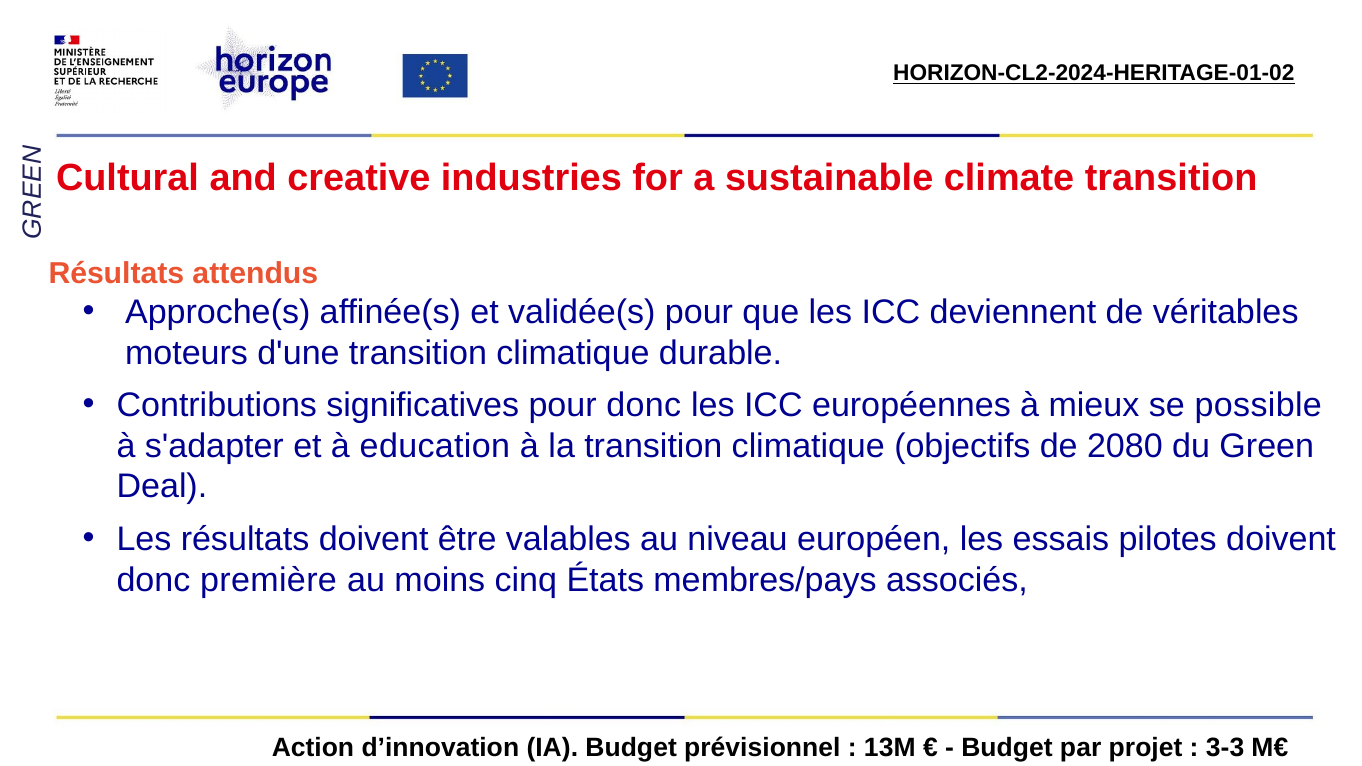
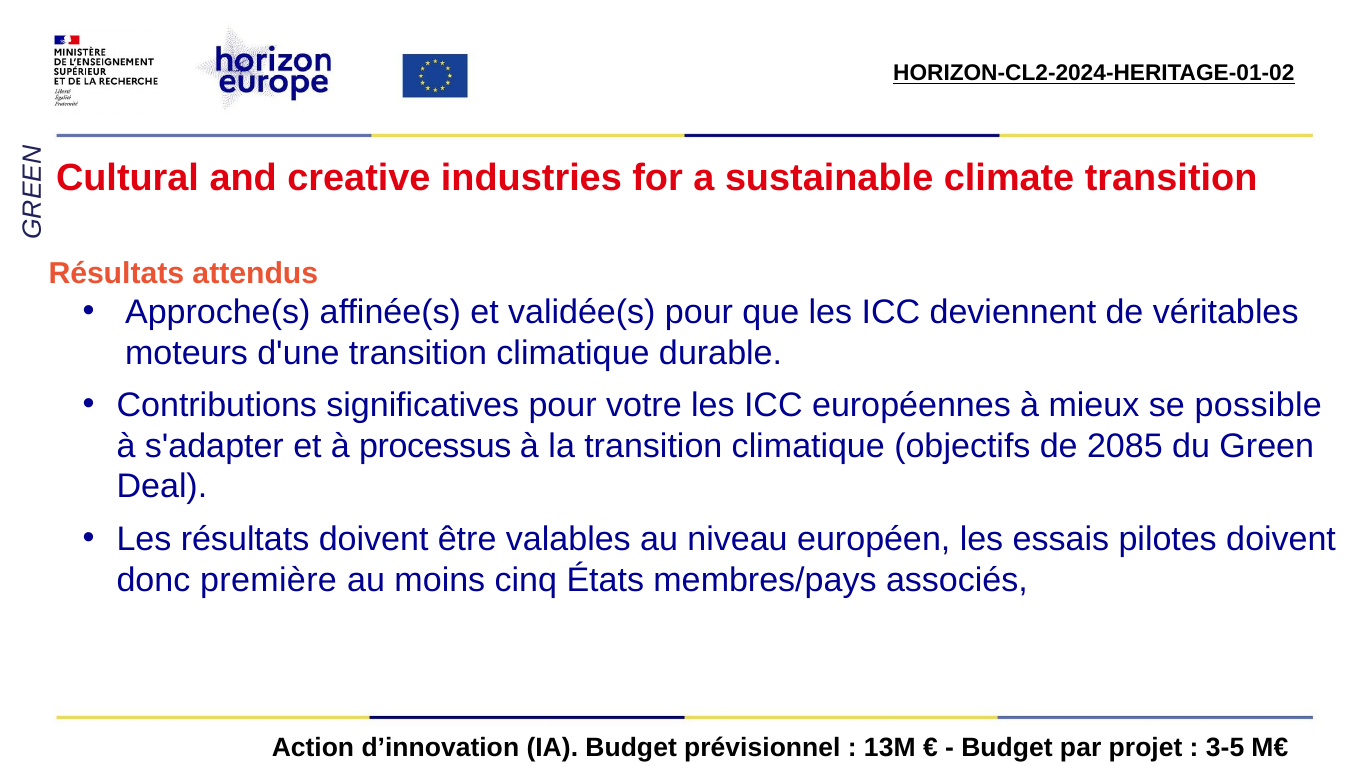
pour donc: donc -> votre
education: education -> processus
2080: 2080 -> 2085
3-3: 3-3 -> 3-5
